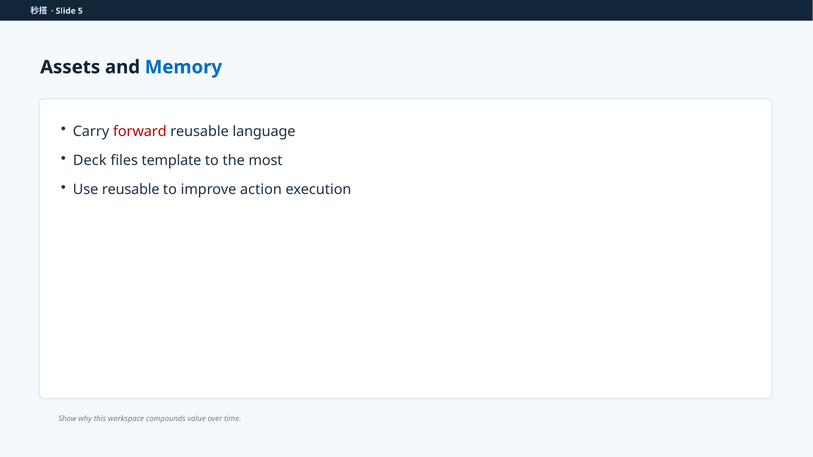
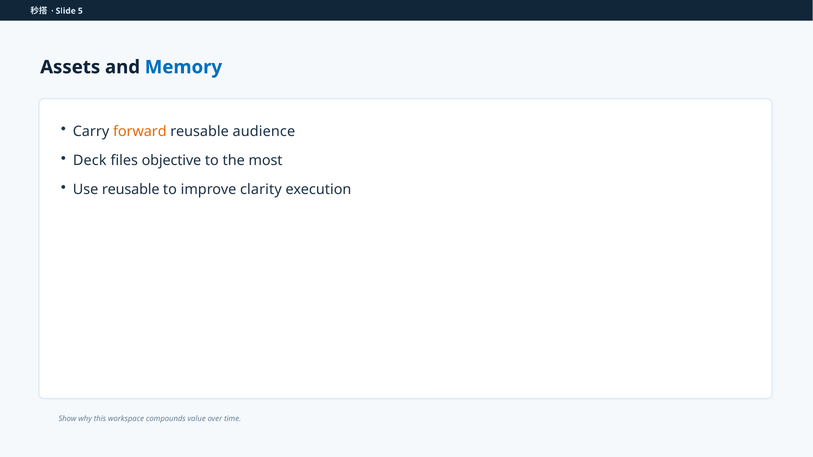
forward colour: red -> orange
language: language -> audience
template: template -> objective
action: action -> clarity
